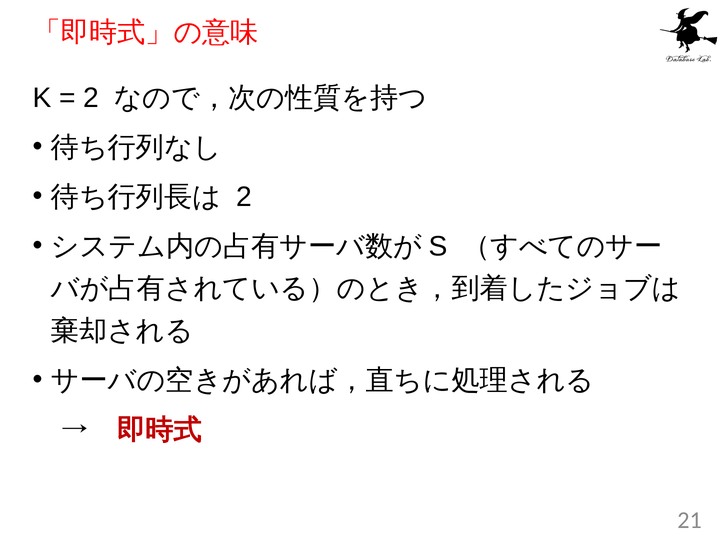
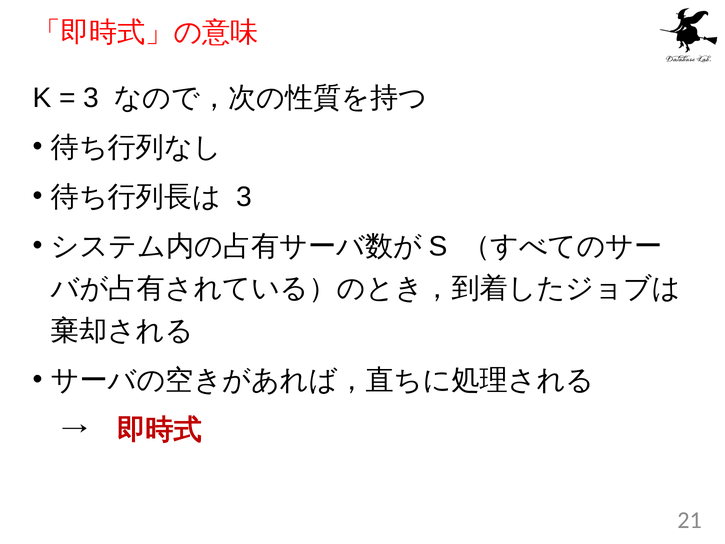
2 at (91, 98): 2 -> 3
2 at (244, 197): 2 -> 3
